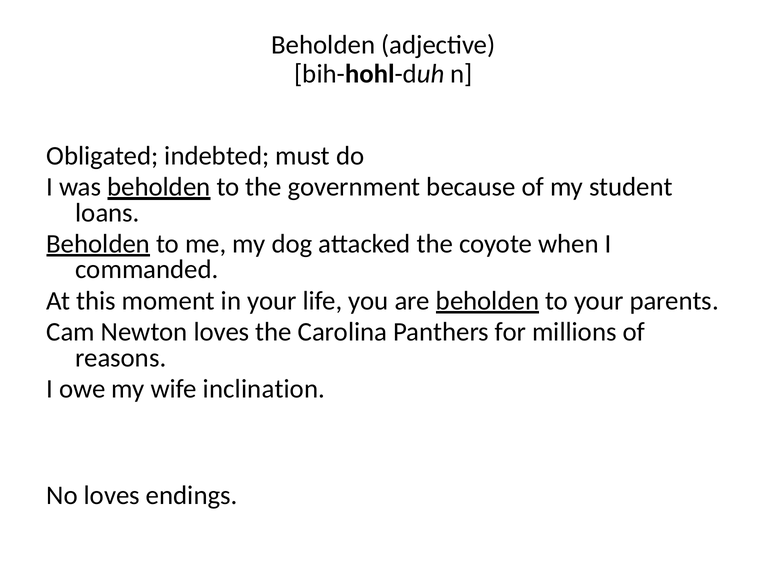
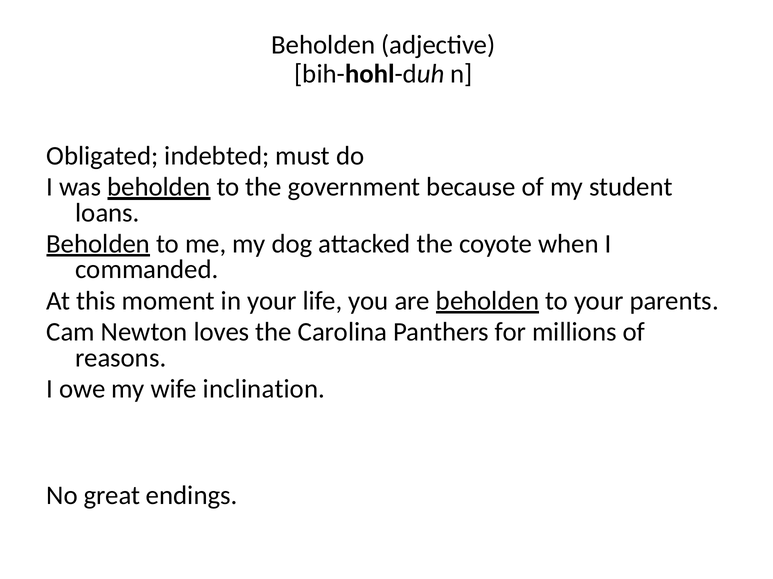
No loves: loves -> great
